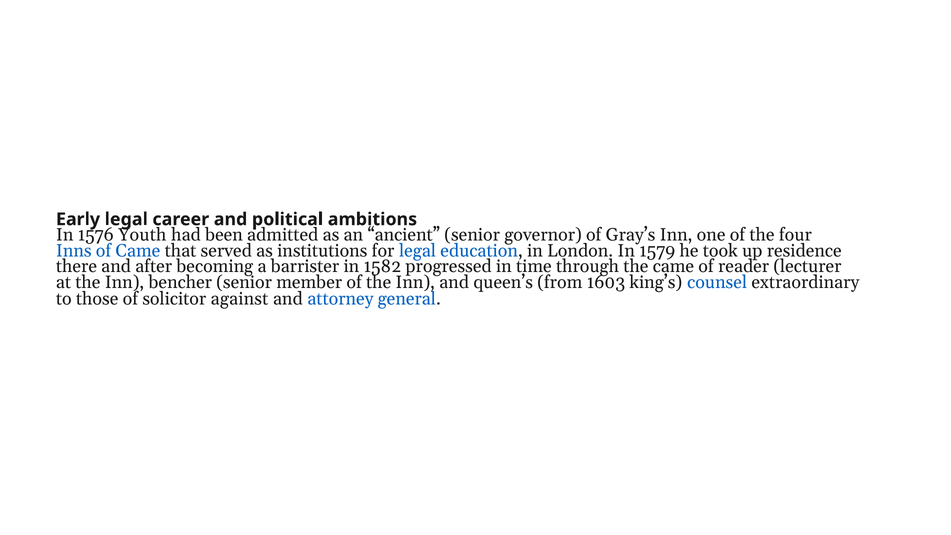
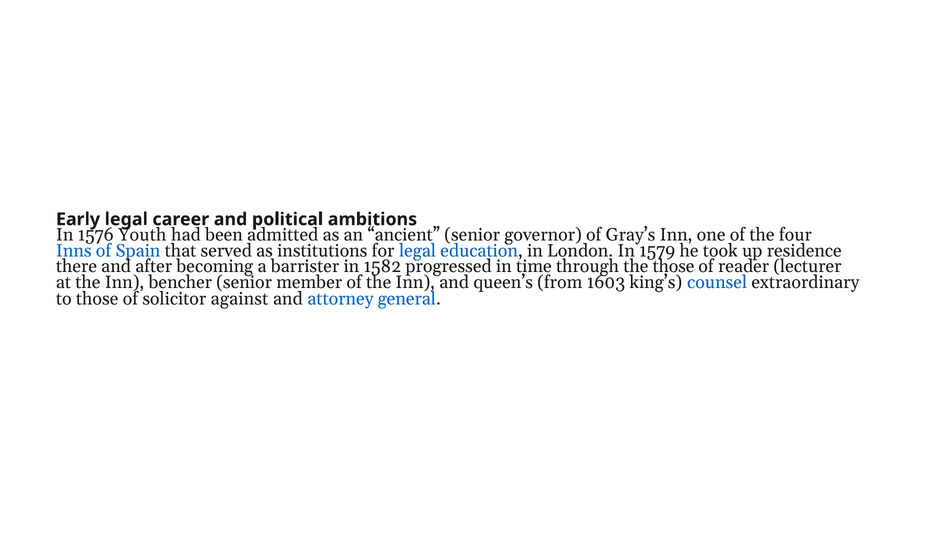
of Came: Came -> Spain
the came: came -> those
